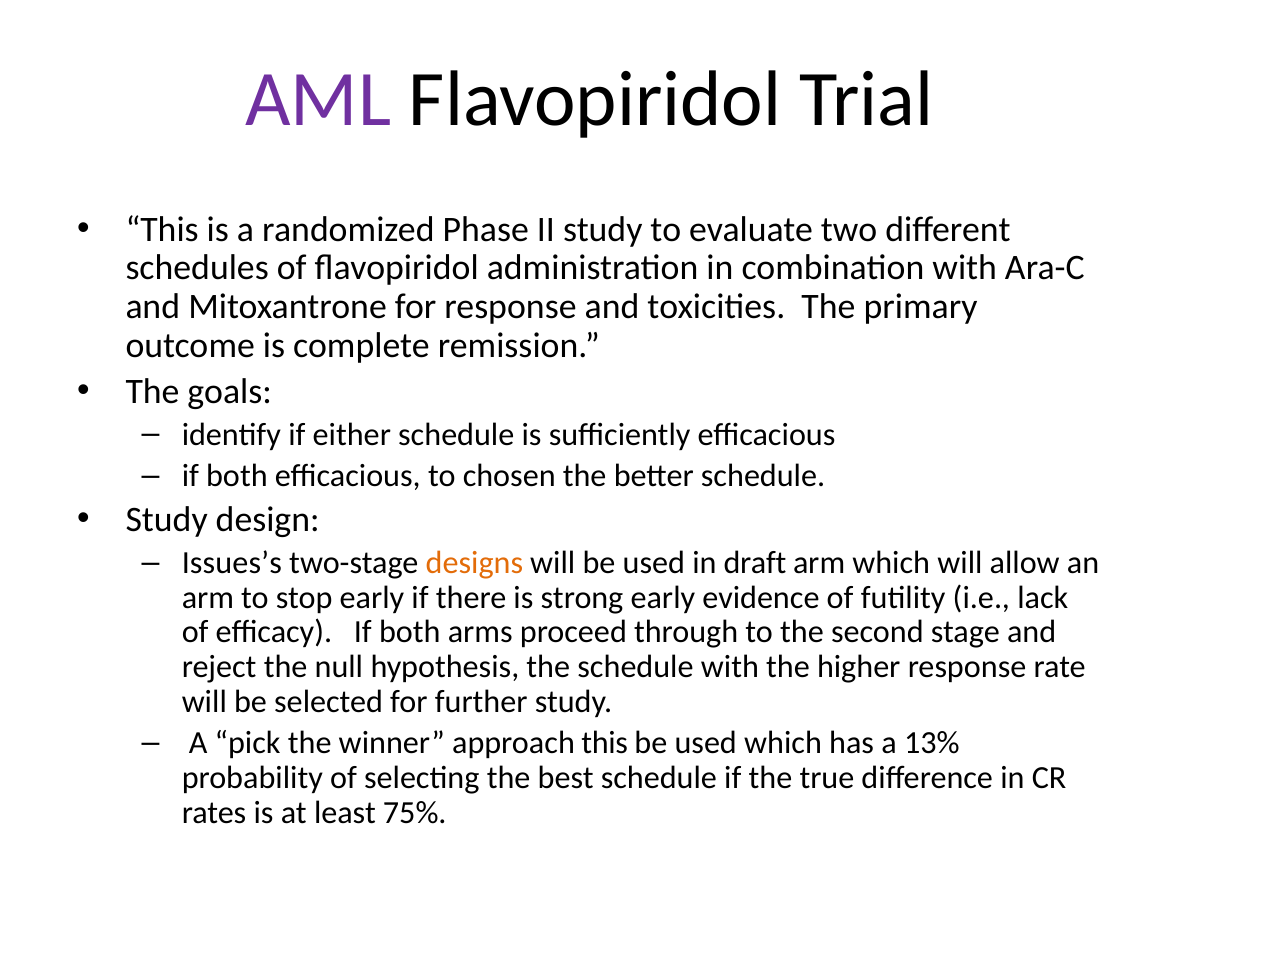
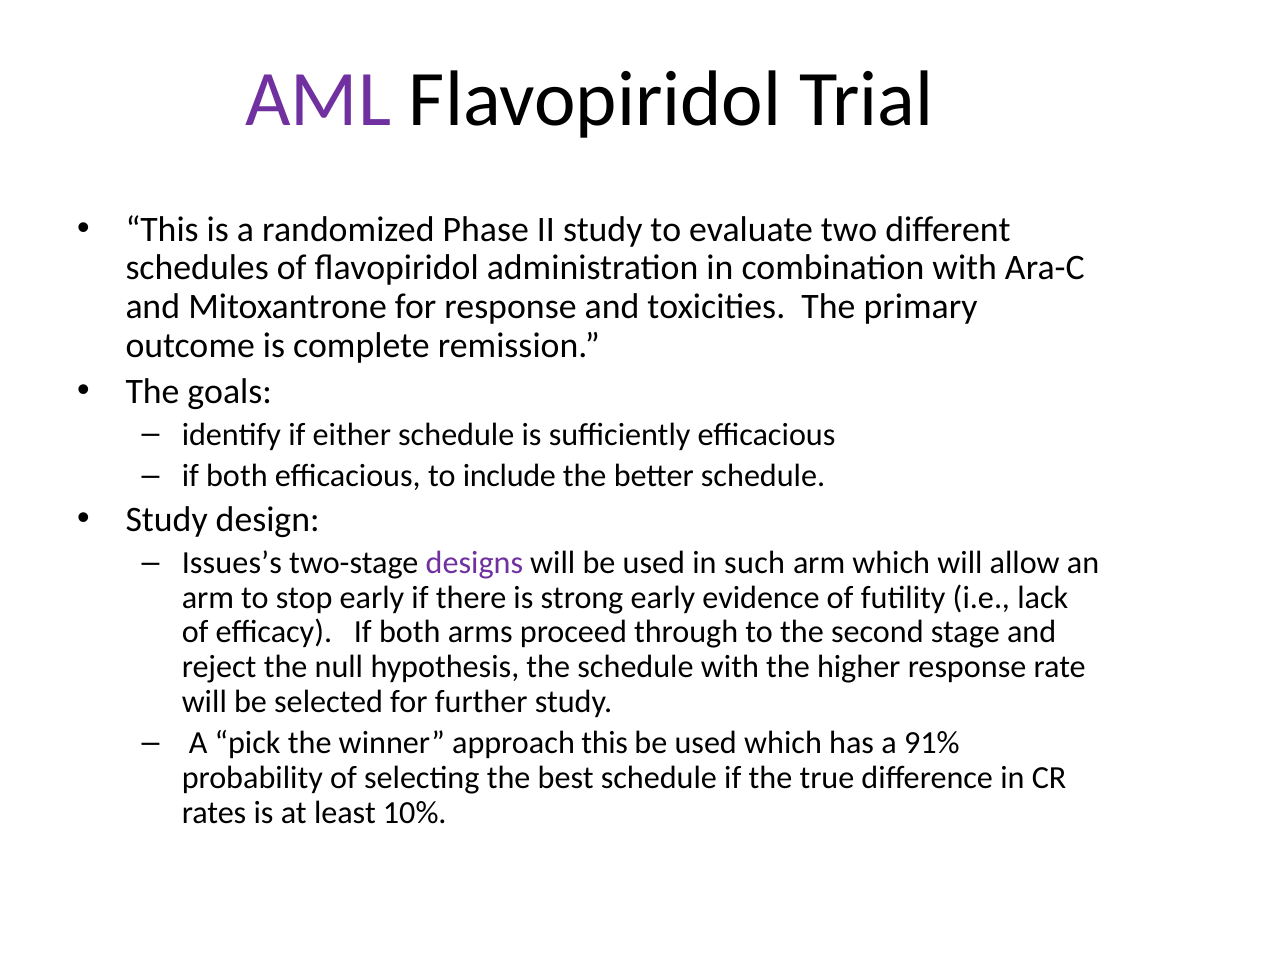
chosen: chosen -> include
designs colour: orange -> purple
draft: draft -> such
13%: 13% -> 91%
75%: 75% -> 10%
